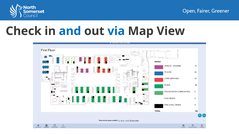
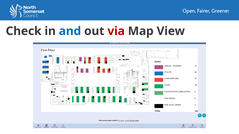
via colour: blue -> red
